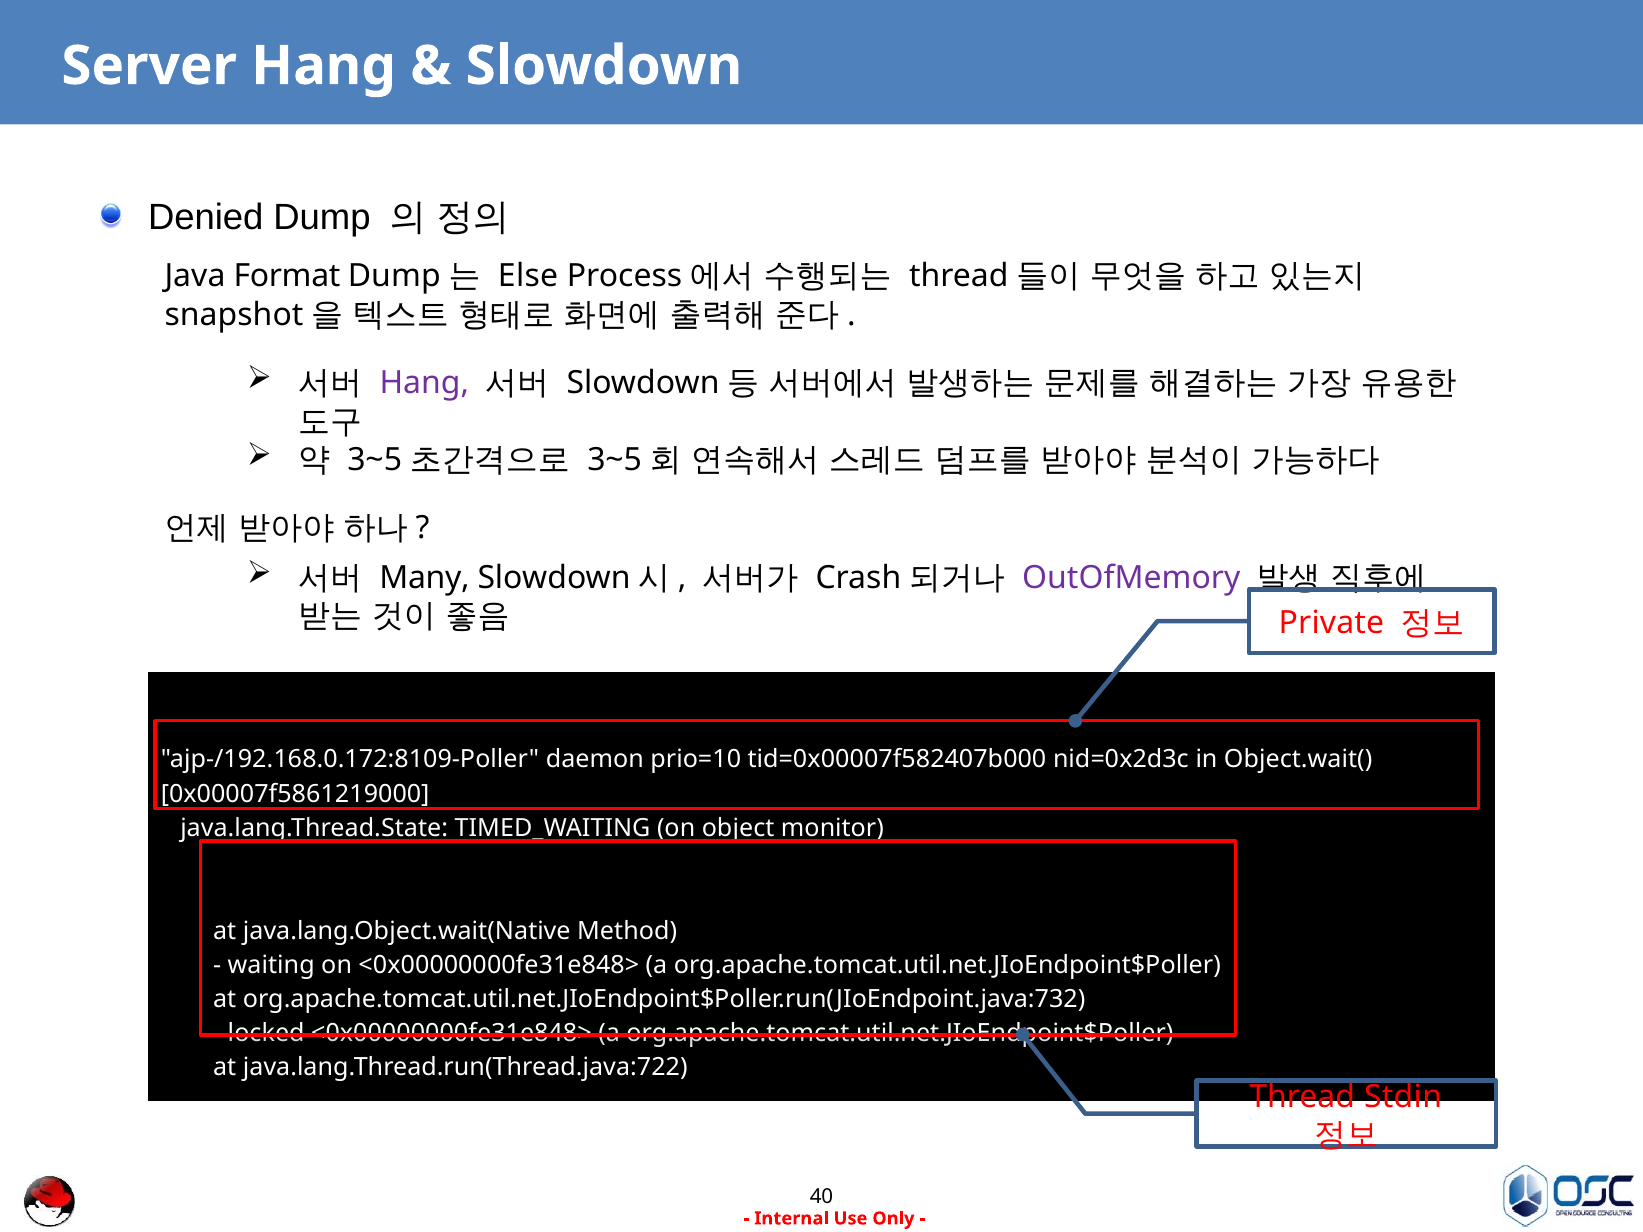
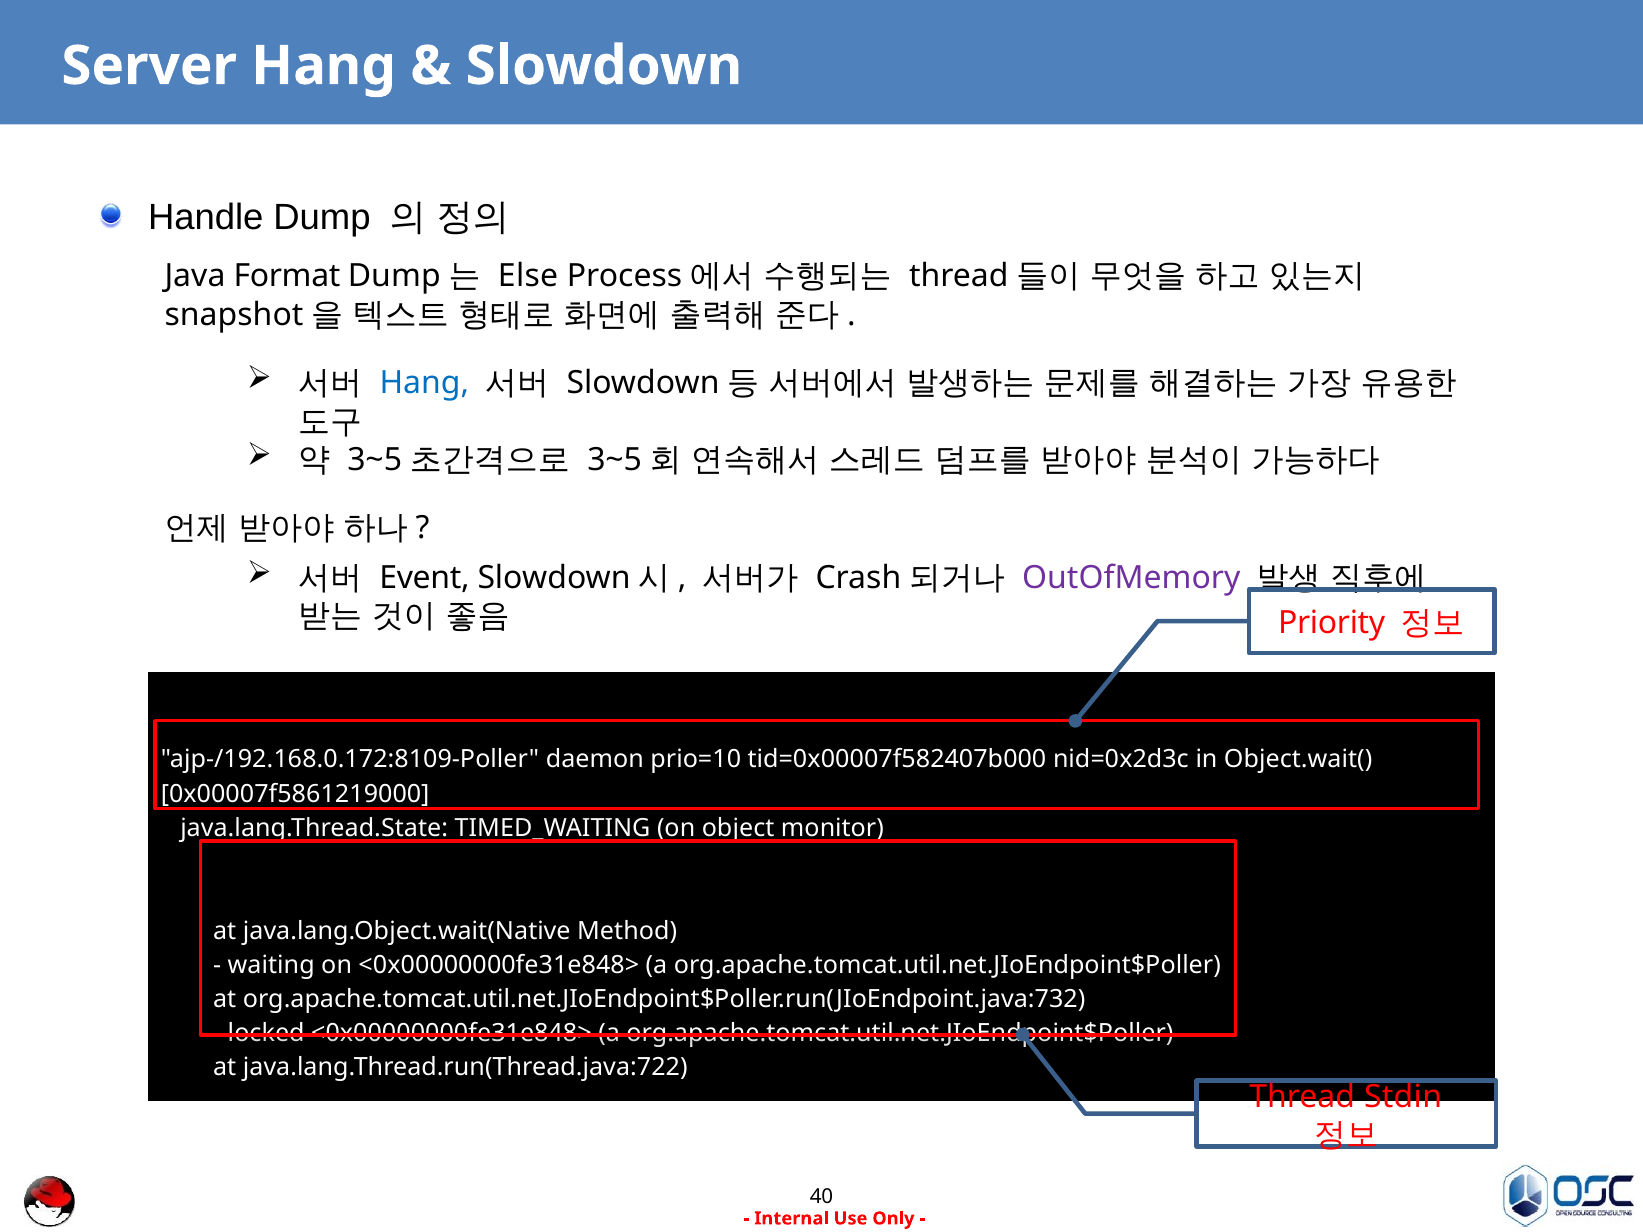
Denied: Denied -> Handle
Hang at (424, 383) colour: purple -> blue
Many: Many -> Event
Private: Private -> Priority
